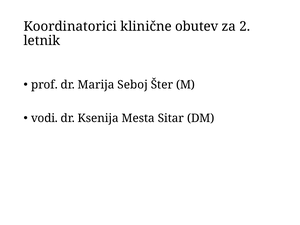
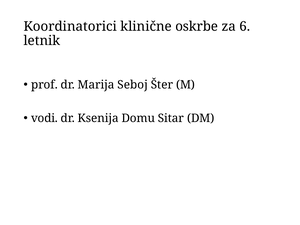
obutev: obutev -> oskrbe
2: 2 -> 6
Mesta: Mesta -> Domu
